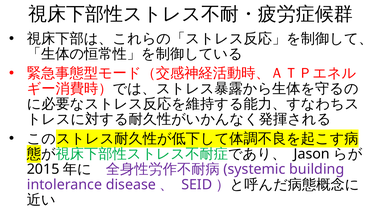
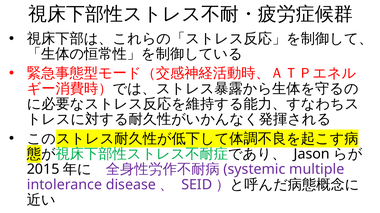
building: building -> multiple
